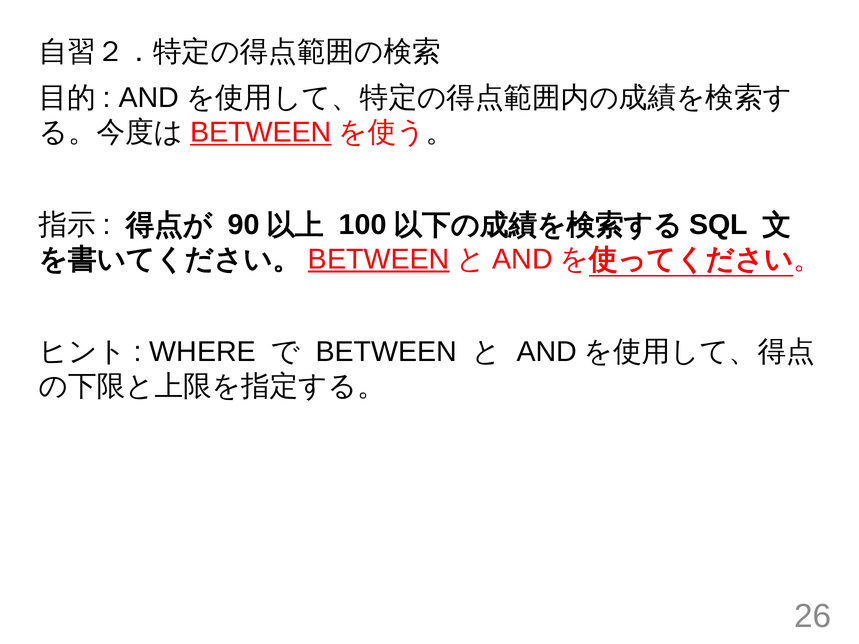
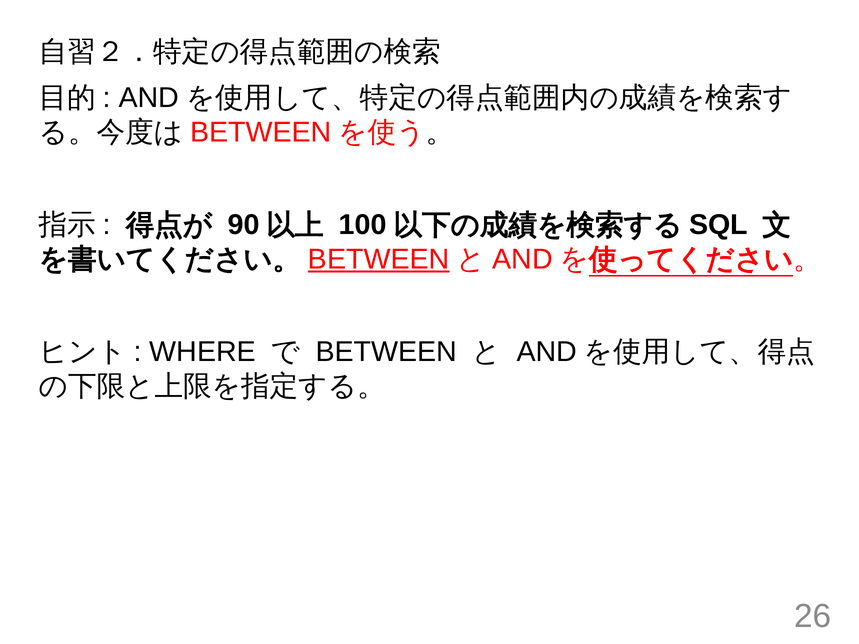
BETWEEN at (261, 132) underline: present -> none
